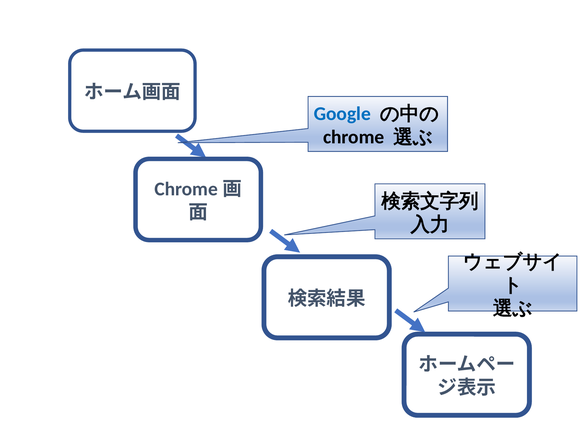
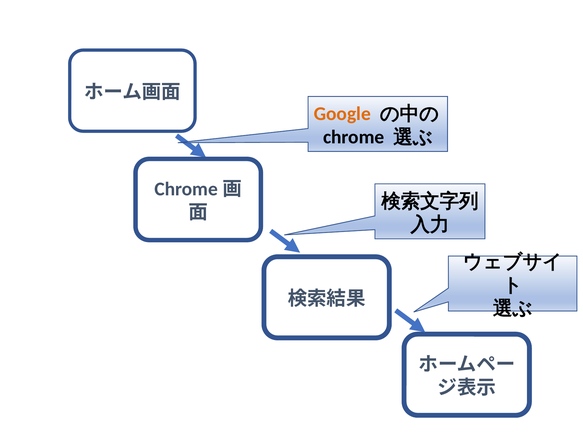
Google colour: blue -> orange
